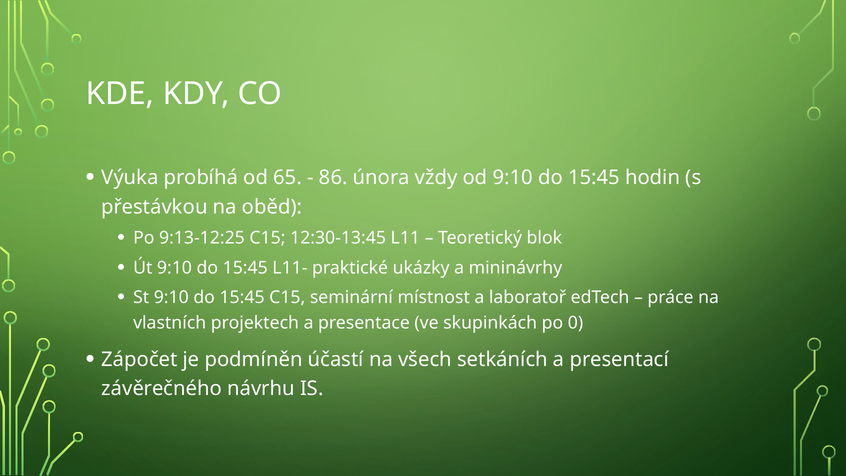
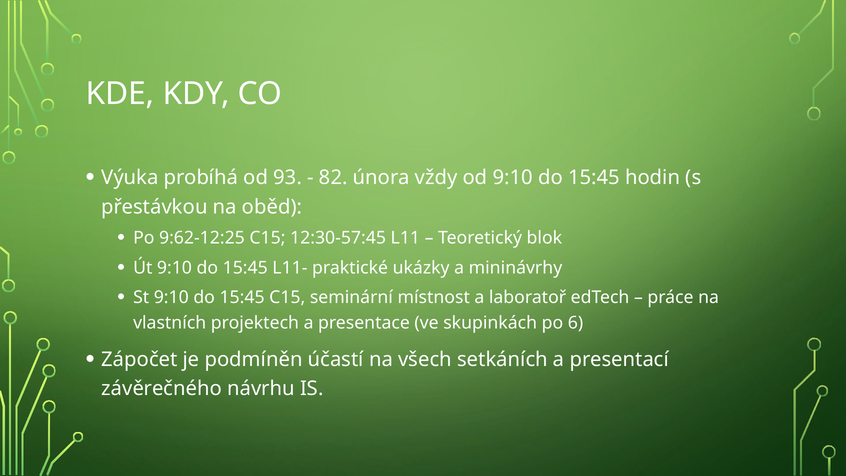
65: 65 -> 93
86: 86 -> 82
9:13-12:25: 9:13-12:25 -> 9:62-12:25
12:30-13:45: 12:30-13:45 -> 12:30-57:45
0: 0 -> 6
